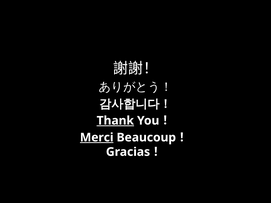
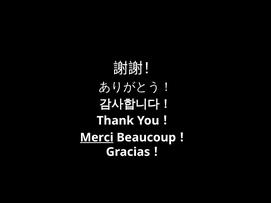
Thank underline: present -> none
